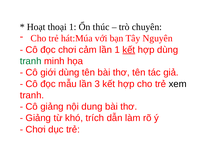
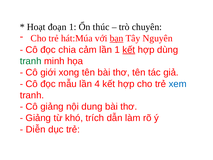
thoại: thoại -> đoạn
bạn underline: none -> present
đọc chơi: chơi -> chia
giới dùng: dùng -> xong
3: 3 -> 4
xem colour: black -> blue
Chơi at (36, 129): Chơi -> Diễn
